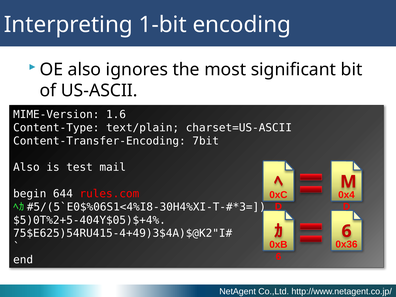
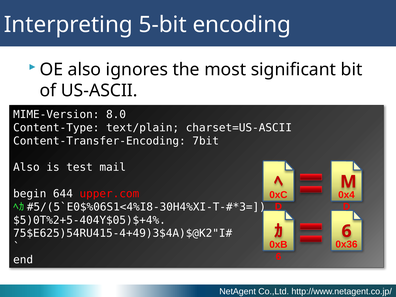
1-bit: 1-bit -> 5-bit
1.6: 1.6 -> 8.0
rules.com: rules.com -> upper.com
